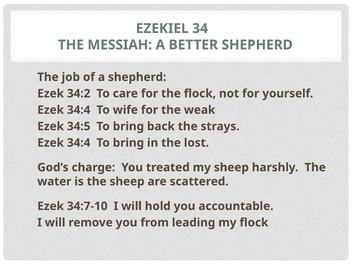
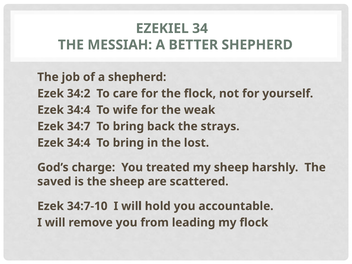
34:5: 34:5 -> 34:7
water: water -> saved
